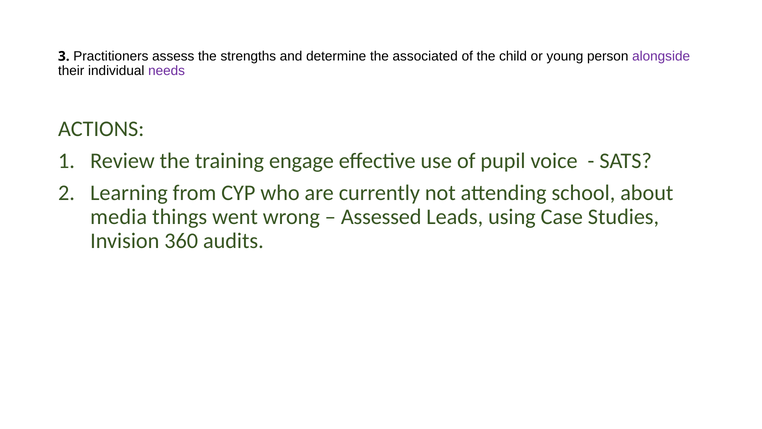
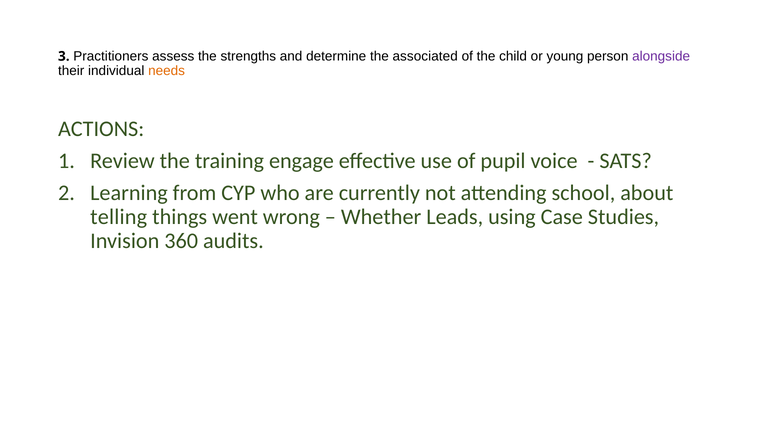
needs colour: purple -> orange
media: media -> telling
Assessed: Assessed -> Whether
